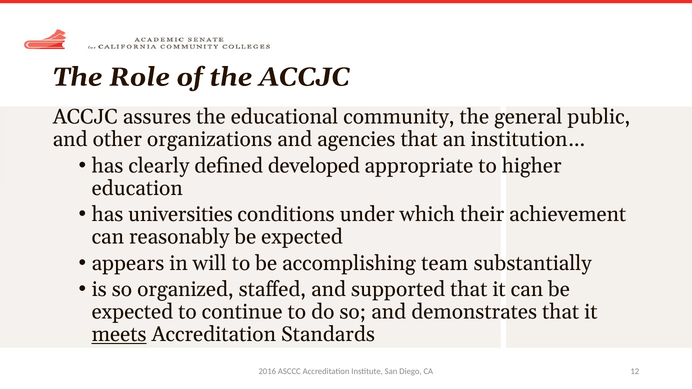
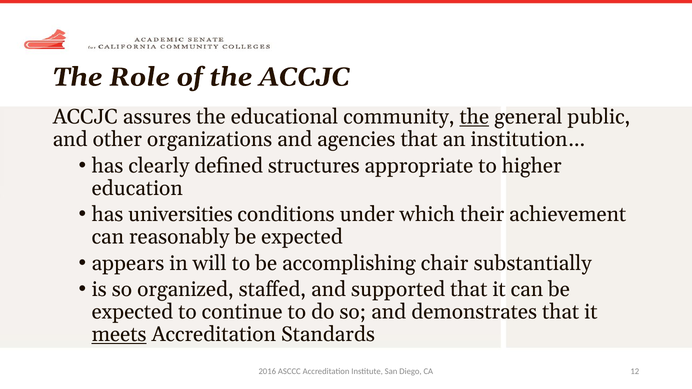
the at (474, 117) underline: none -> present
developed: developed -> structures
team: team -> chair
